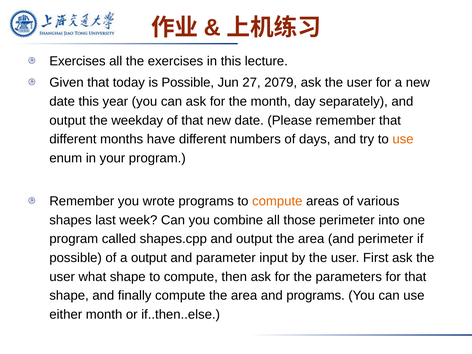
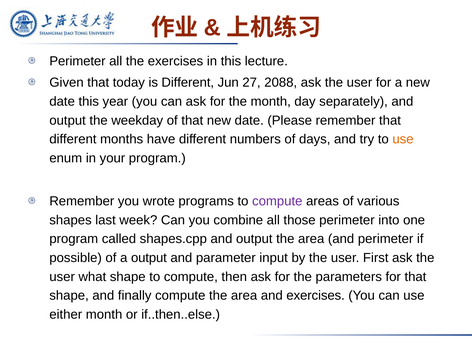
Exercises at (77, 61): Exercises -> Perimeter
is Possible: Possible -> Different
2079: 2079 -> 2088
compute at (277, 201) colour: orange -> purple
and programs: programs -> exercises
